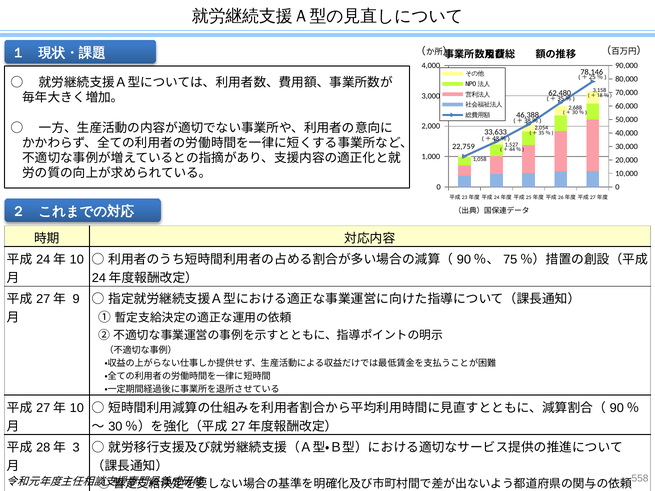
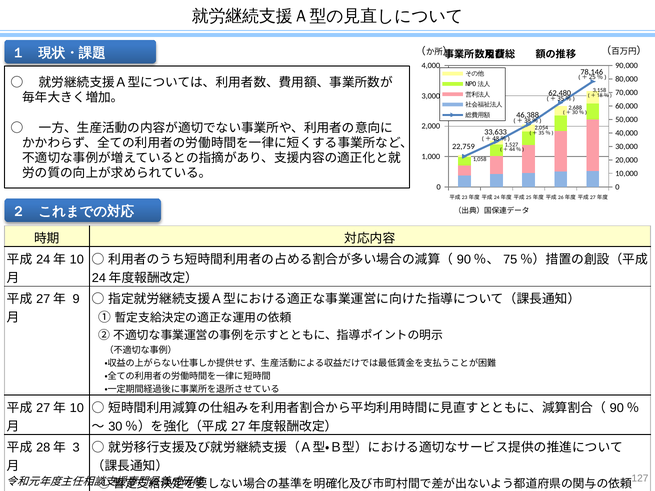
558: 558 -> 127
